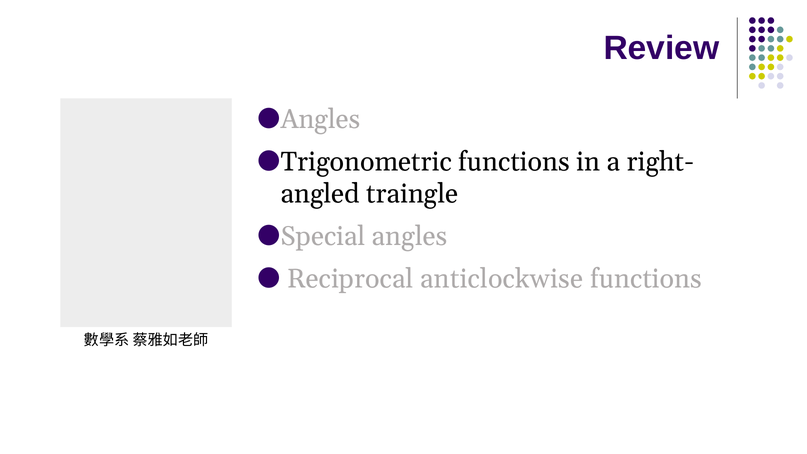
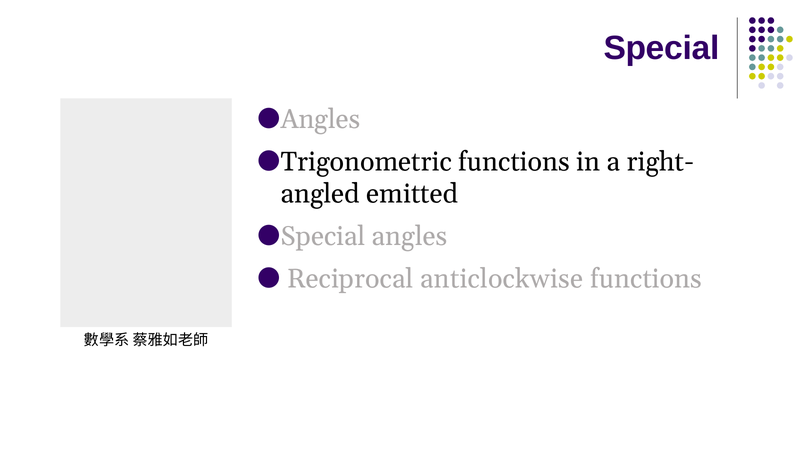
Review at (661, 48): Review -> Special
traingle: traingle -> emitted
